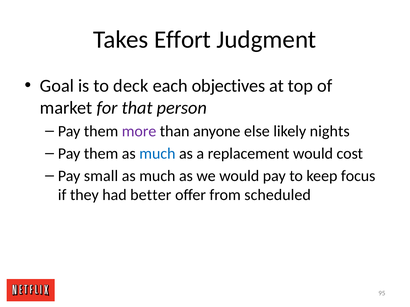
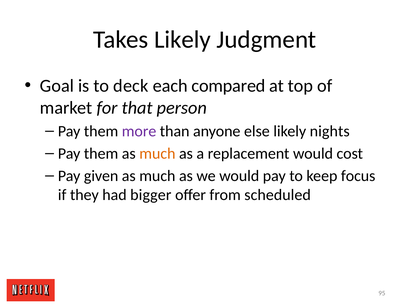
Takes Effort: Effort -> Likely
objectives: objectives -> compared
much at (157, 154) colour: blue -> orange
small: small -> given
better: better -> bigger
